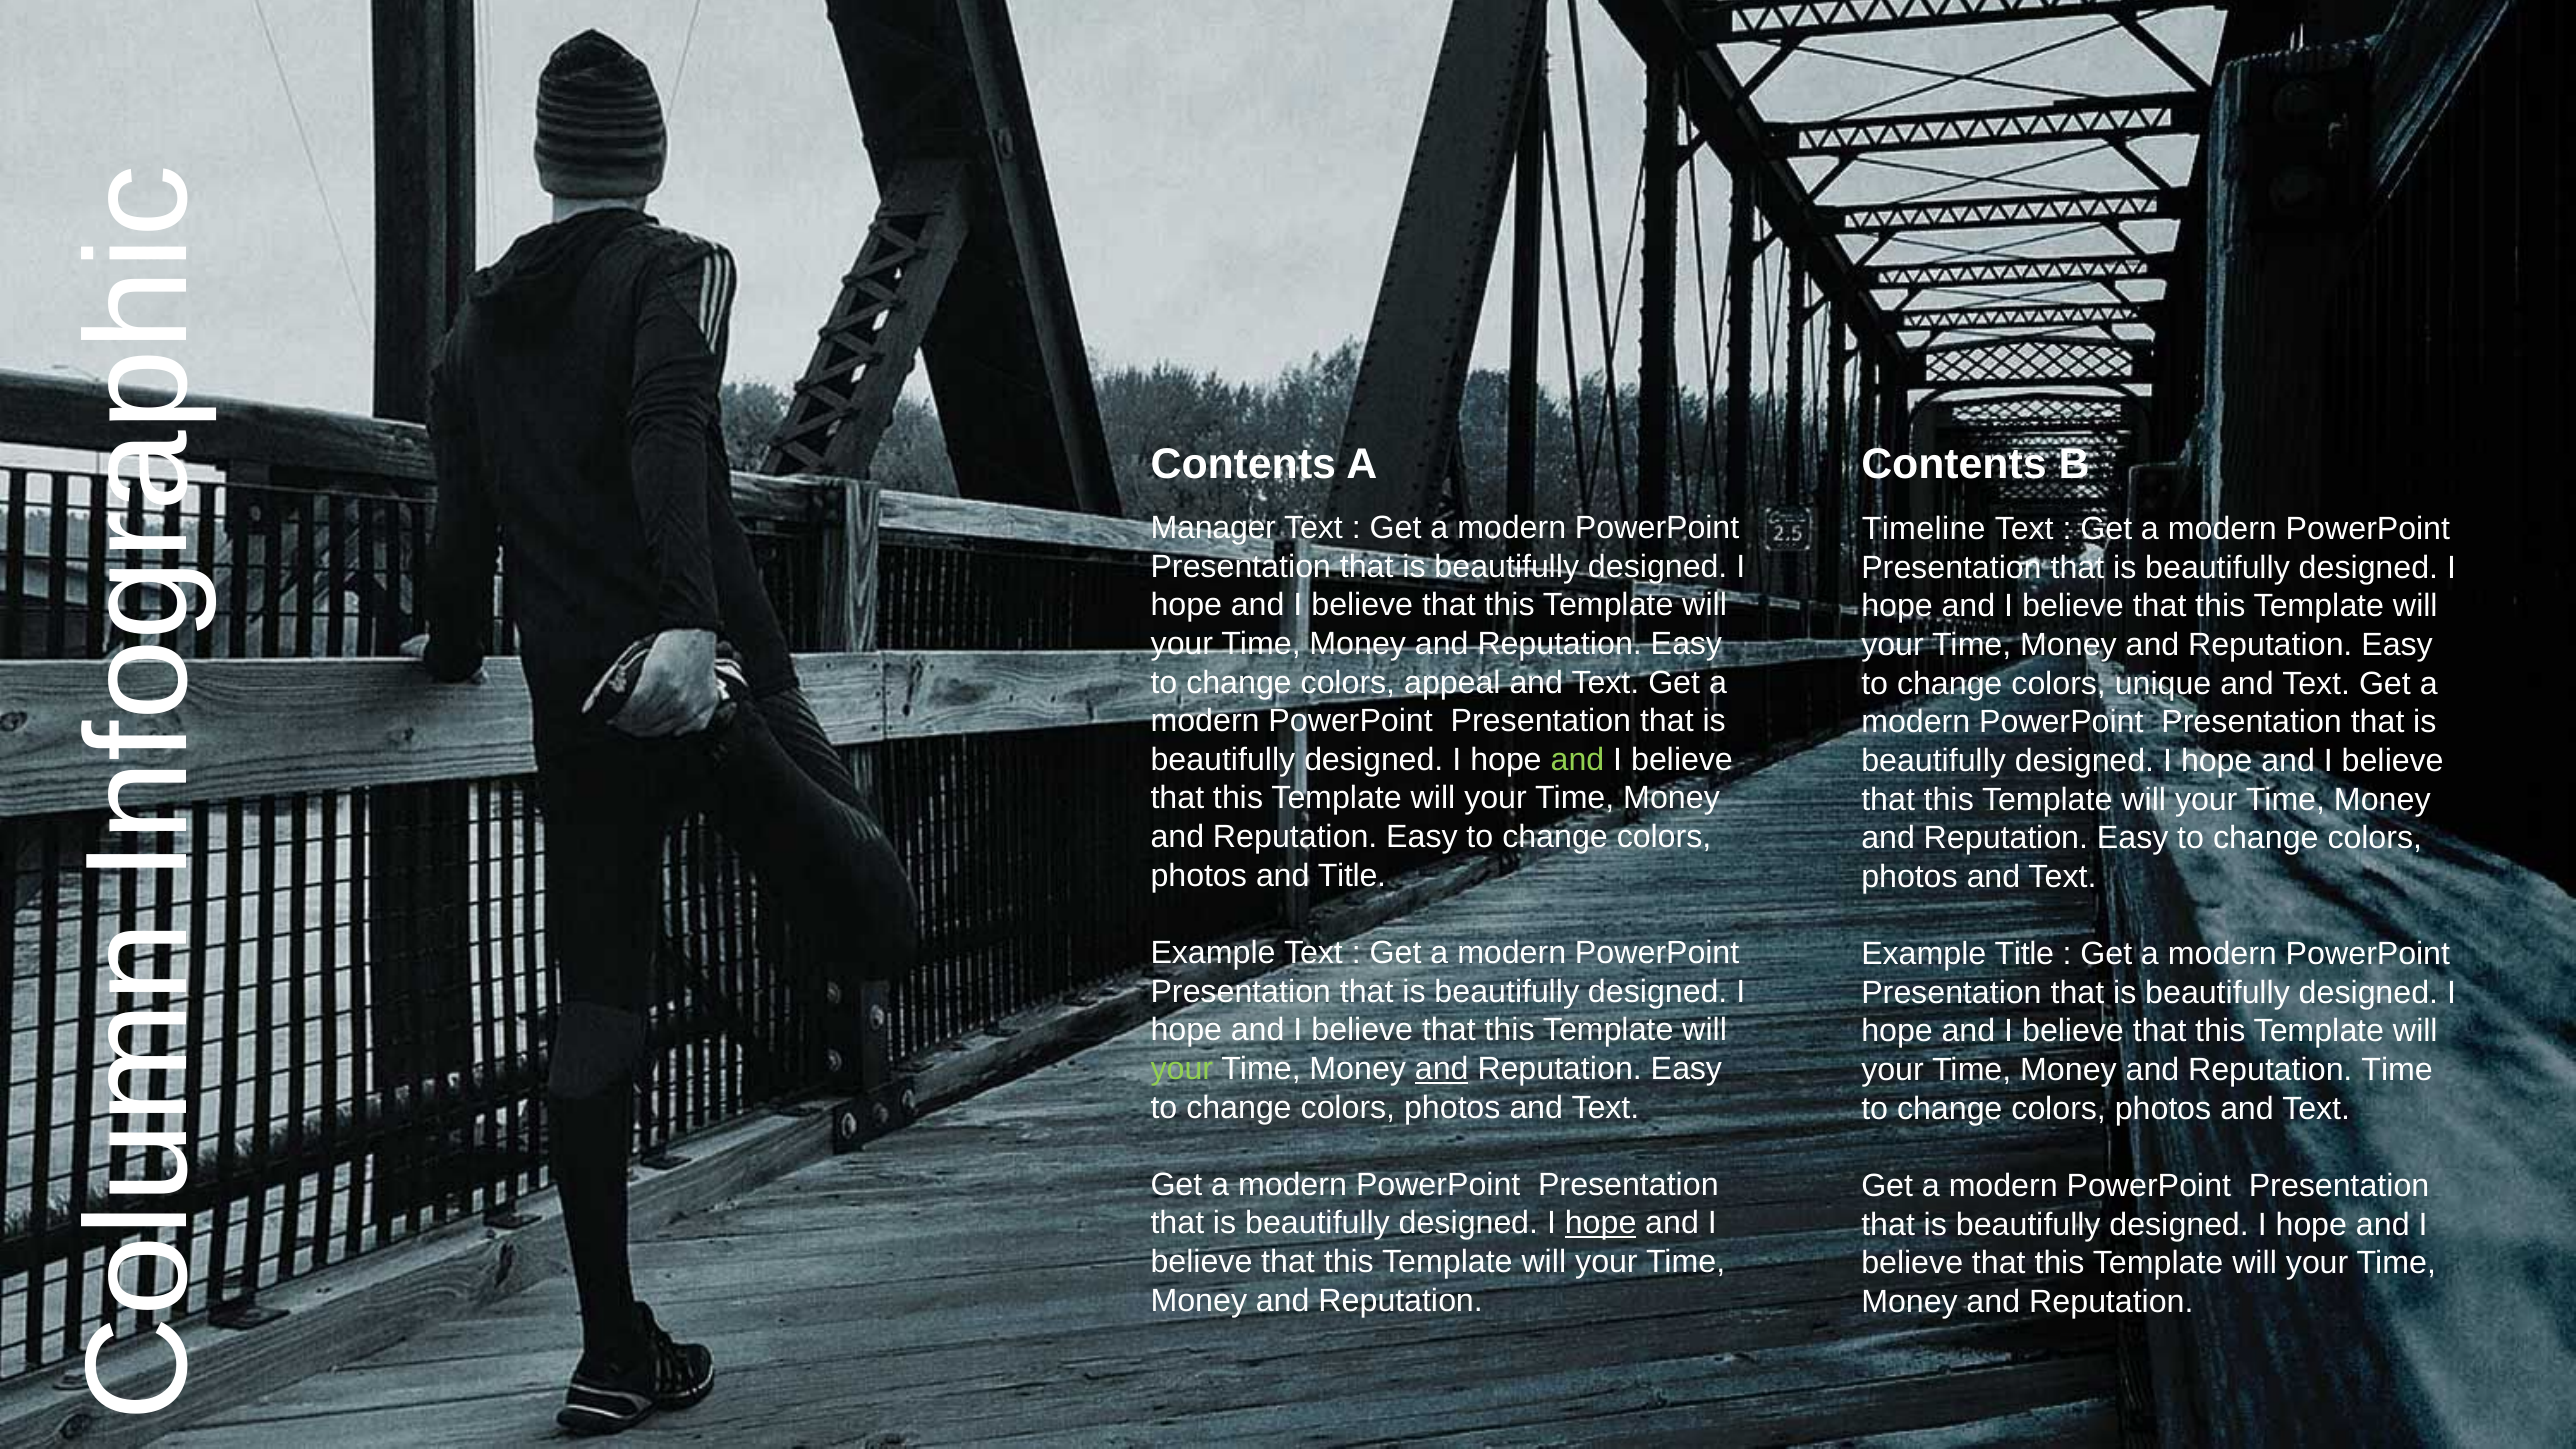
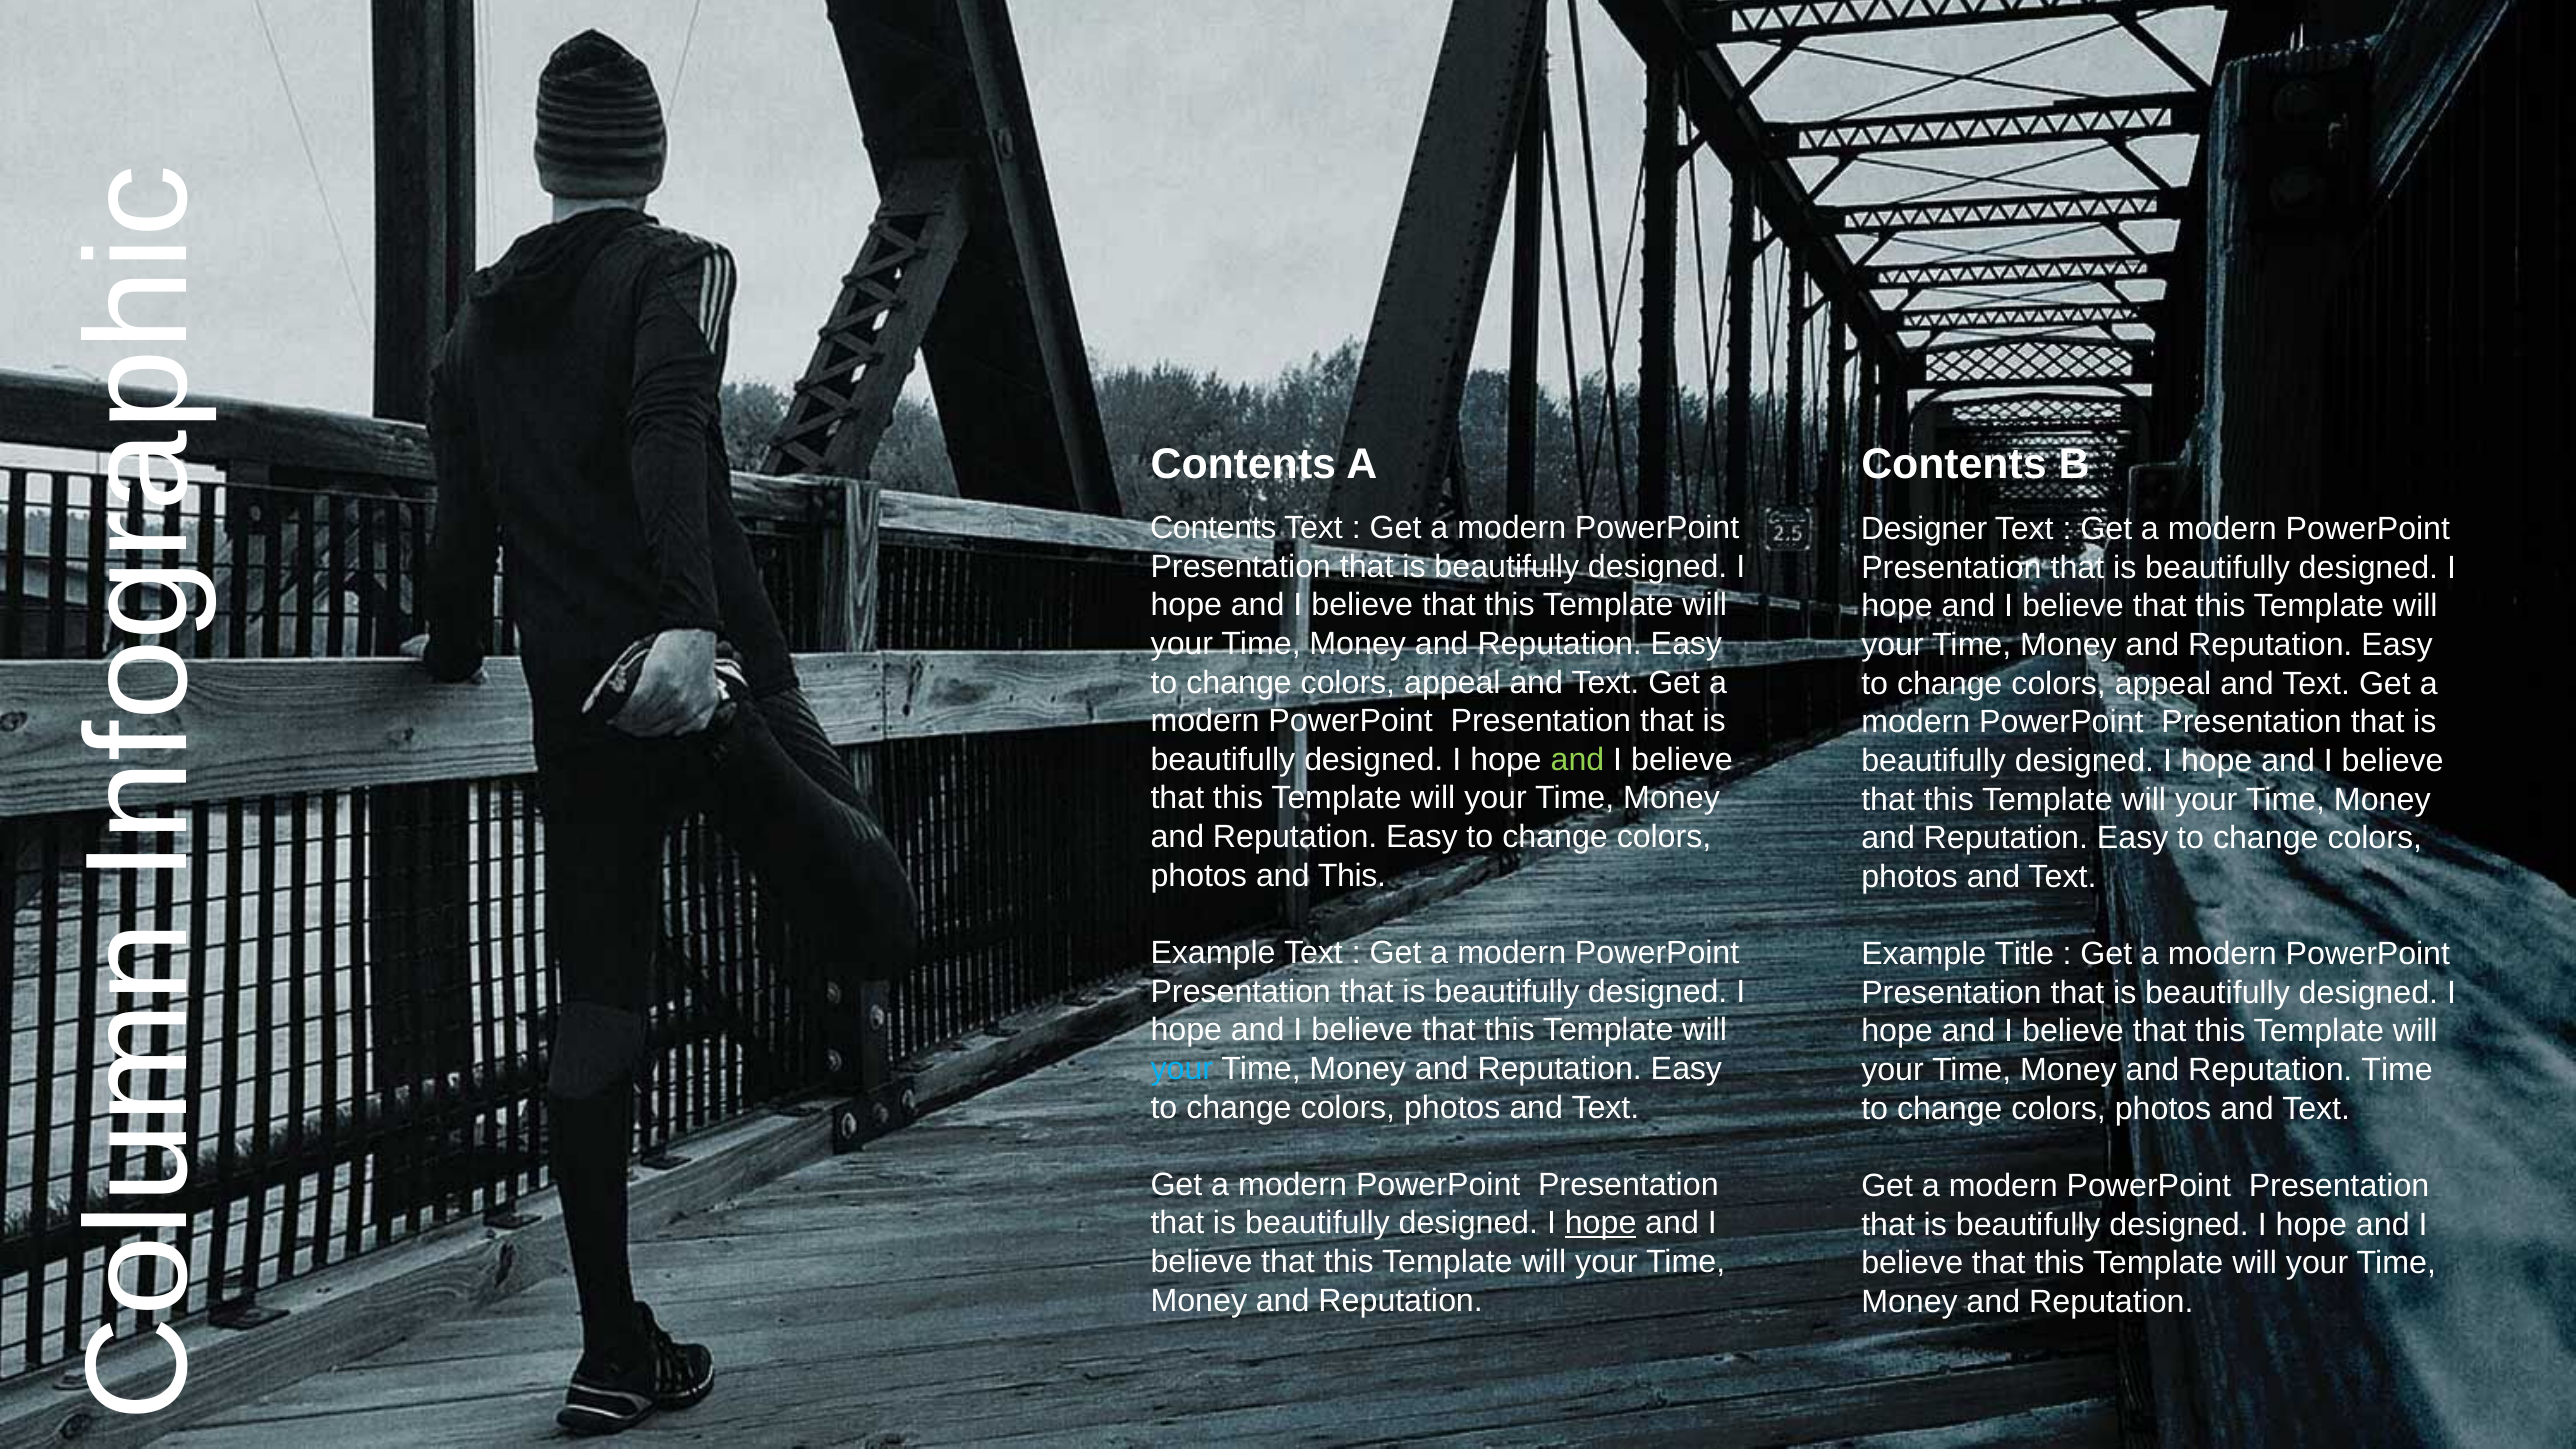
Manager at (1213, 528): Manager -> Contents
Timeline: Timeline -> Designer
unique at (2163, 684): unique -> appeal
and Title: Title -> This
your at (1182, 1069) colour: light green -> light blue
and at (1442, 1069) underline: present -> none
